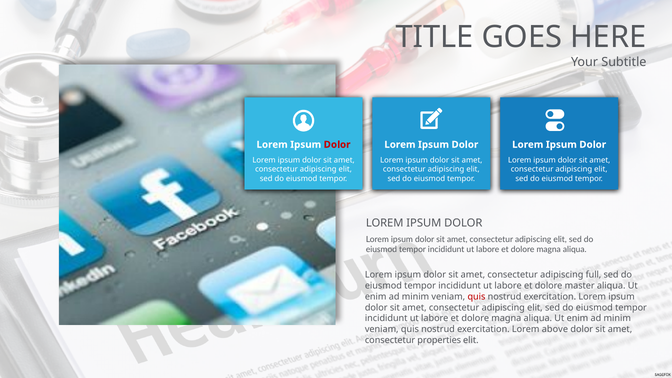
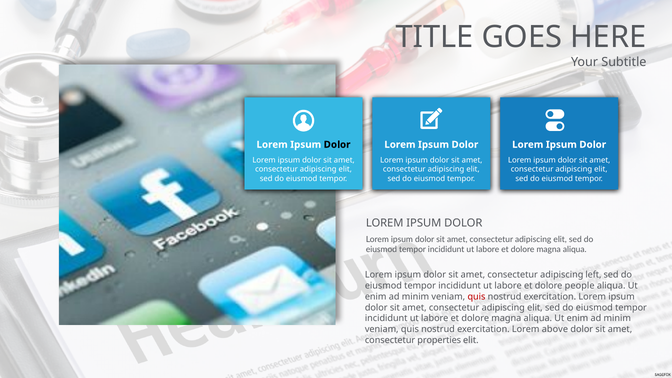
Dolor at (337, 145) colour: red -> black
full: full -> left
master: master -> people
